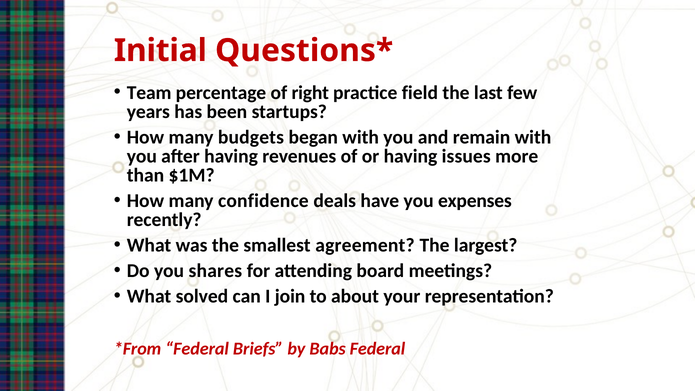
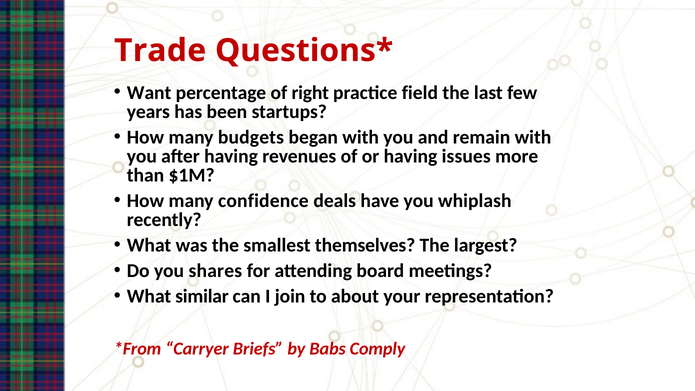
Initial: Initial -> Trade
Team: Team -> Want
expenses: expenses -> whiplash
agreement: agreement -> themselves
solved: solved -> similar
Federal at (197, 349): Federal -> Carryer
Babs Federal: Federal -> Comply
